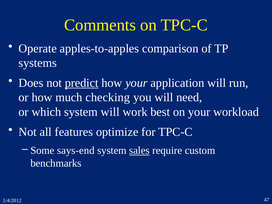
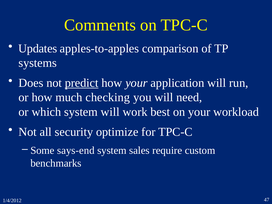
Operate: Operate -> Updates
features: features -> security
sales underline: present -> none
